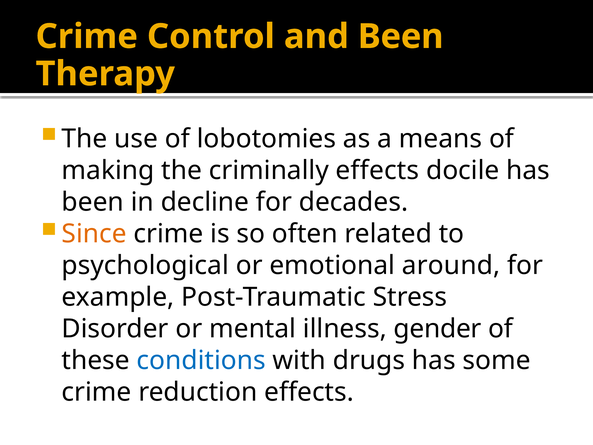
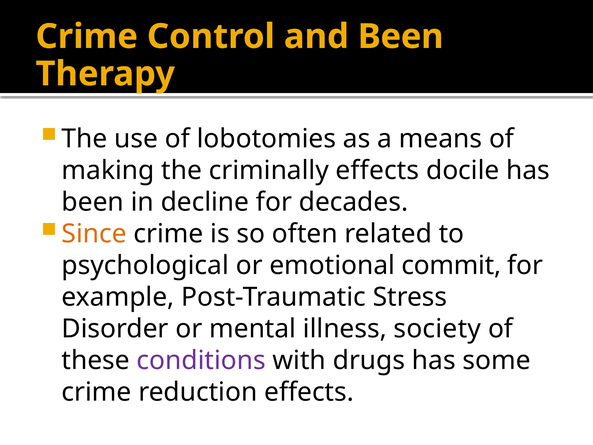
around: around -> commit
gender: gender -> society
conditions colour: blue -> purple
